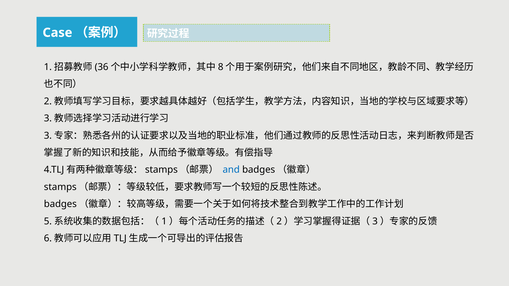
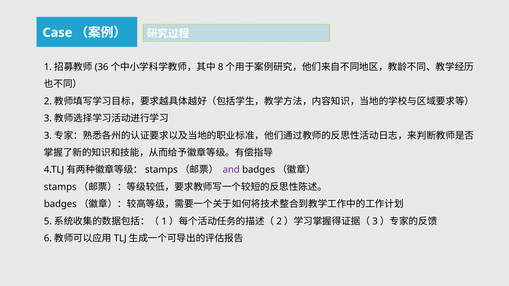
and colour: blue -> purple
